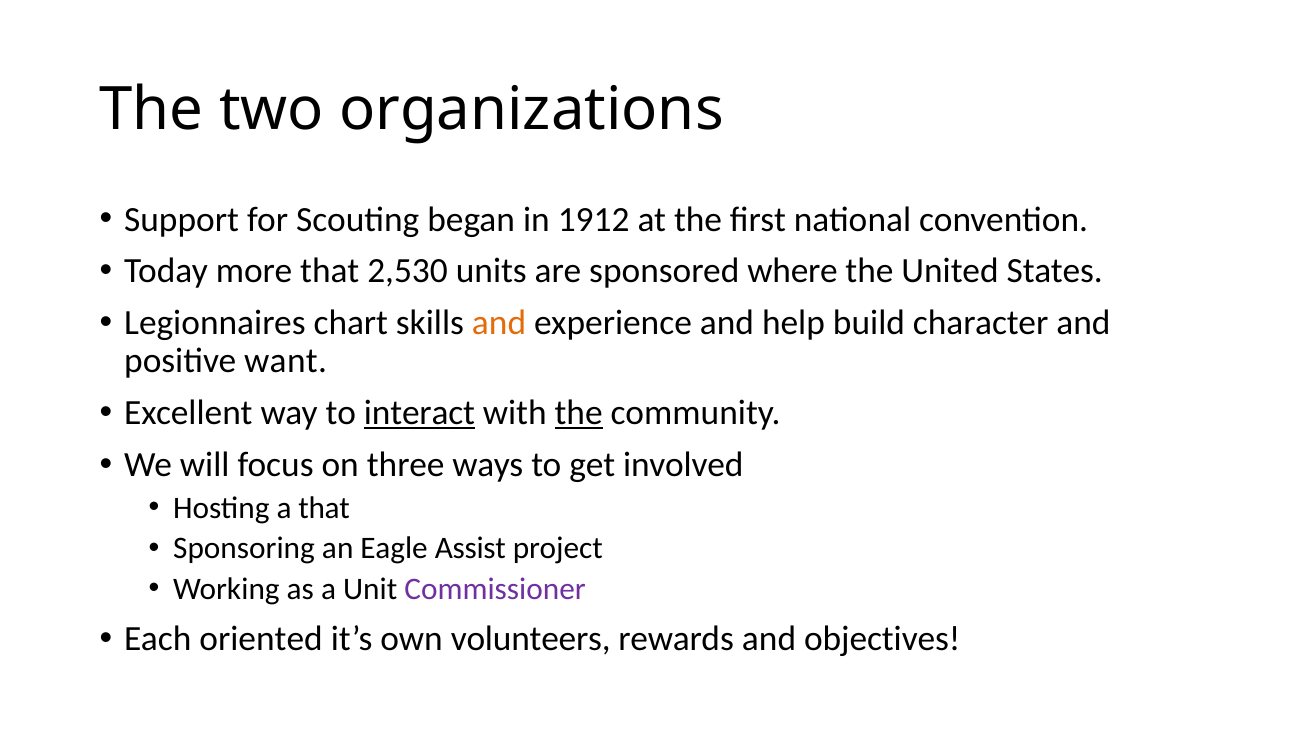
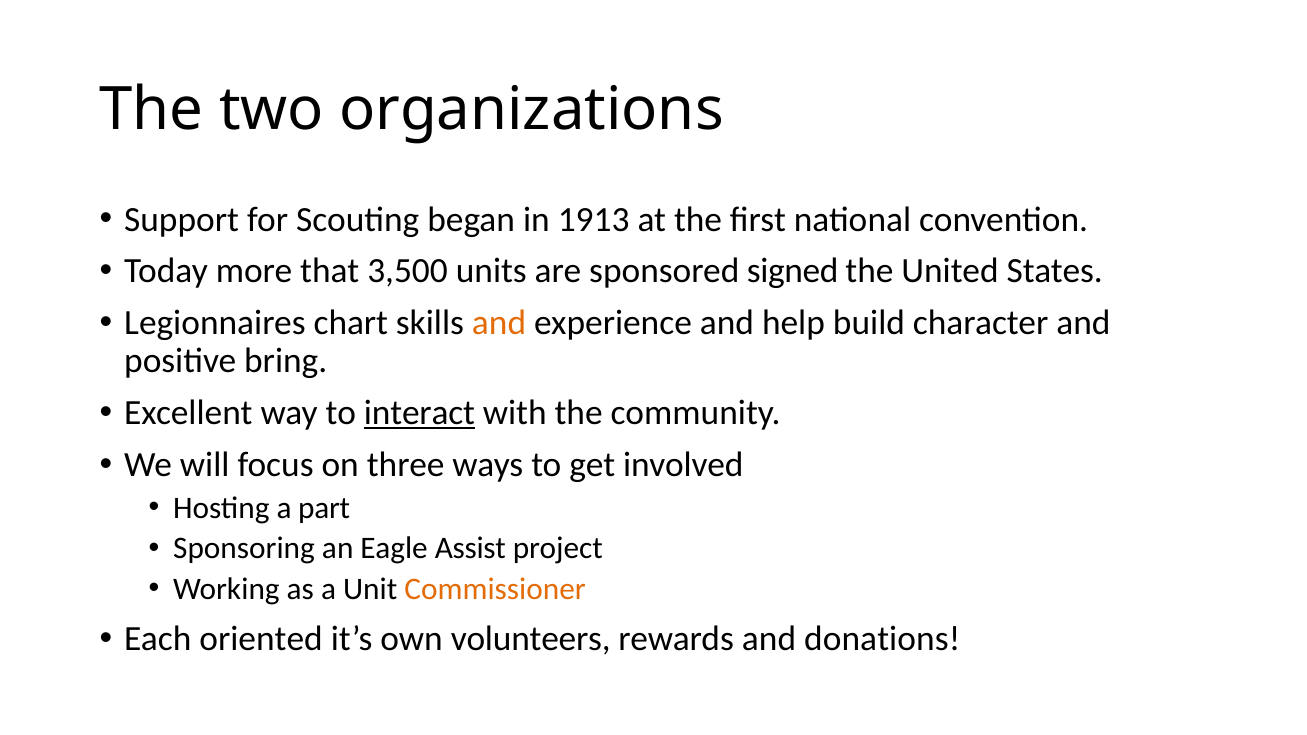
1912: 1912 -> 1913
2,530: 2,530 -> 3,500
where: where -> signed
want: want -> bring
the at (579, 413) underline: present -> none
a that: that -> part
Commissioner colour: purple -> orange
objectives: objectives -> donations
